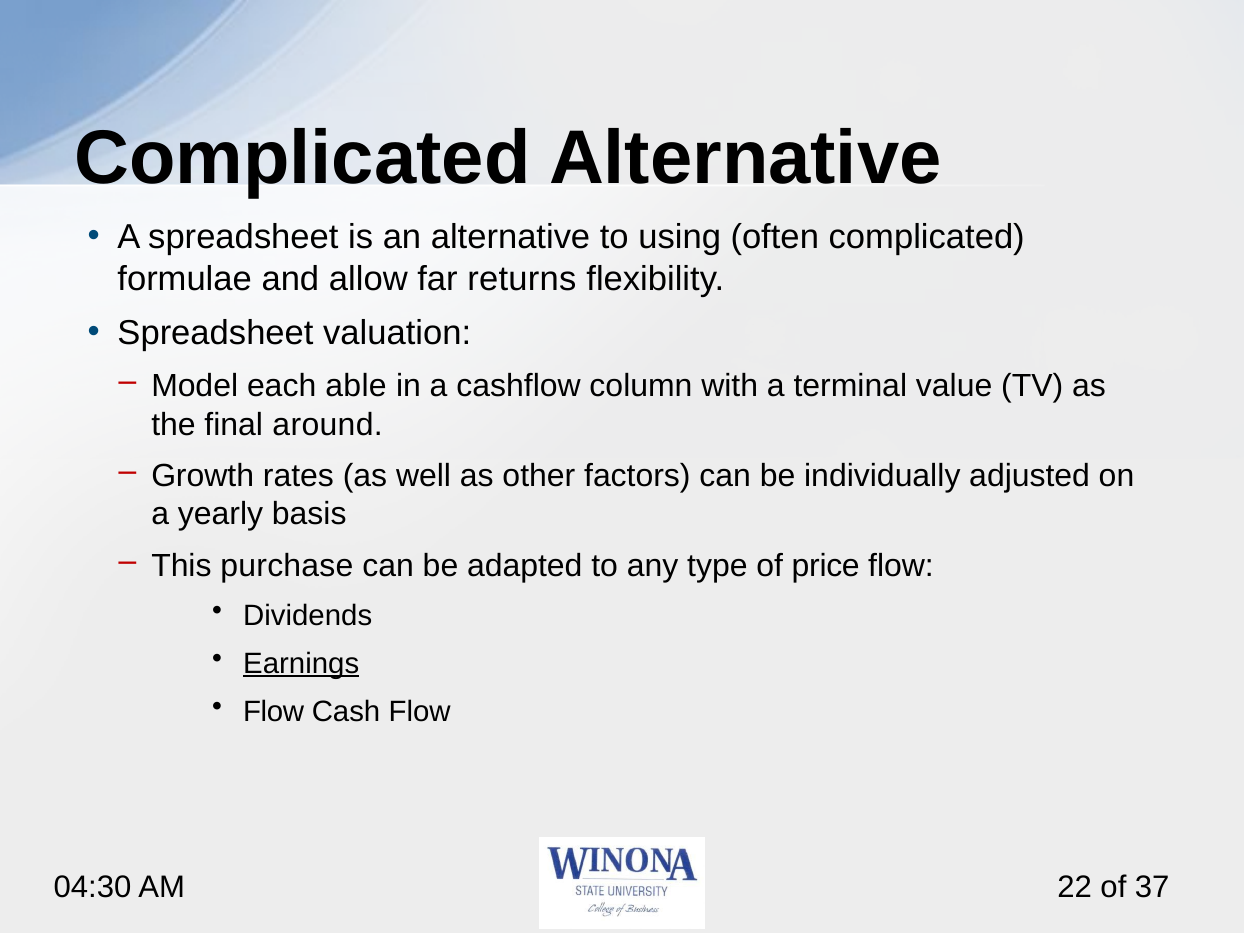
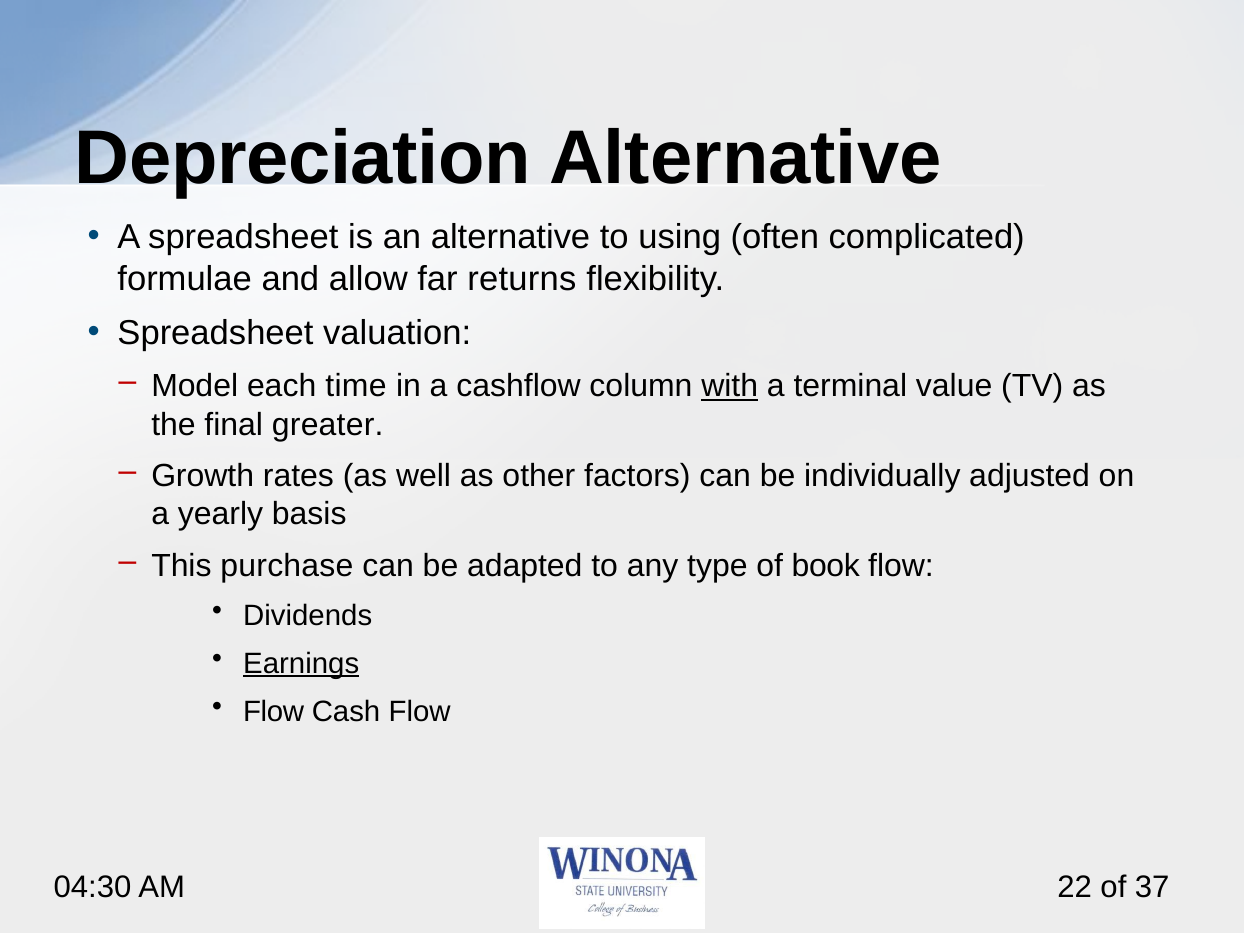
Complicated at (303, 158): Complicated -> Depreciation
able: able -> time
with underline: none -> present
around: around -> greater
price: price -> book
